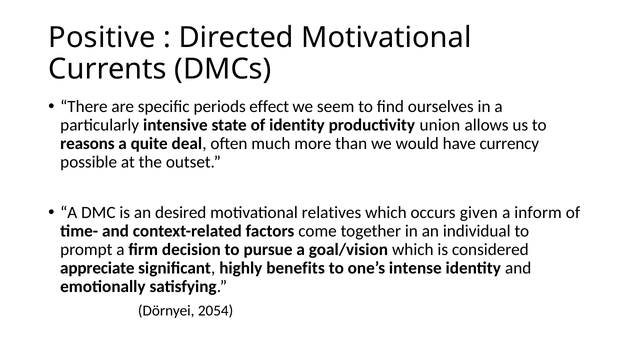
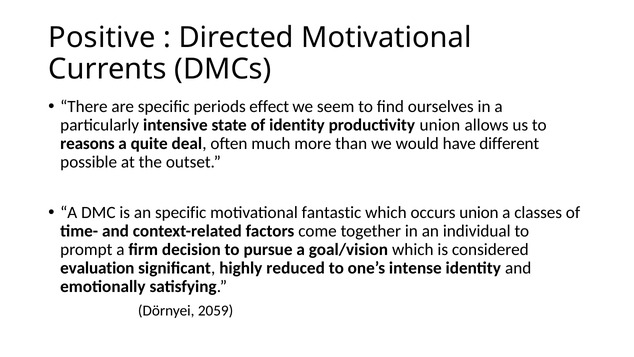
currency: currency -> different
an desired: desired -> specific
relatives: relatives -> fantastic
occurs given: given -> union
inform: inform -> classes
appreciate: appreciate -> evaluation
benefits: benefits -> reduced
2054: 2054 -> 2059
